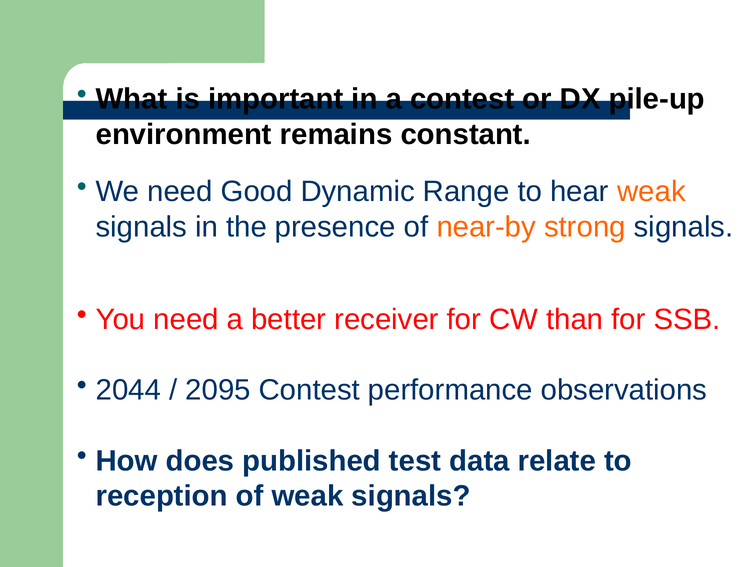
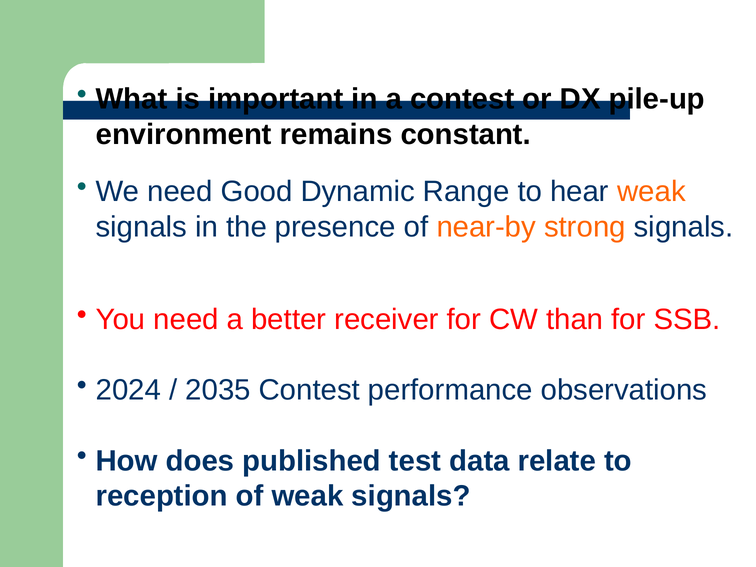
2044: 2044 -> 2024
2095: 2095 -> 2035
